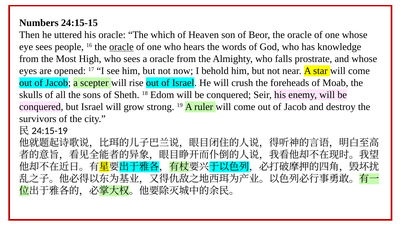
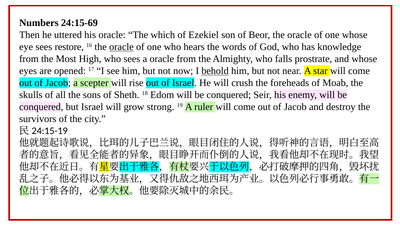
24:15-15: 24:15-15 -> 24:15-69
Heaven: Heaven -> Ezekiel
people: people -> restore
behold underline: none -> present
